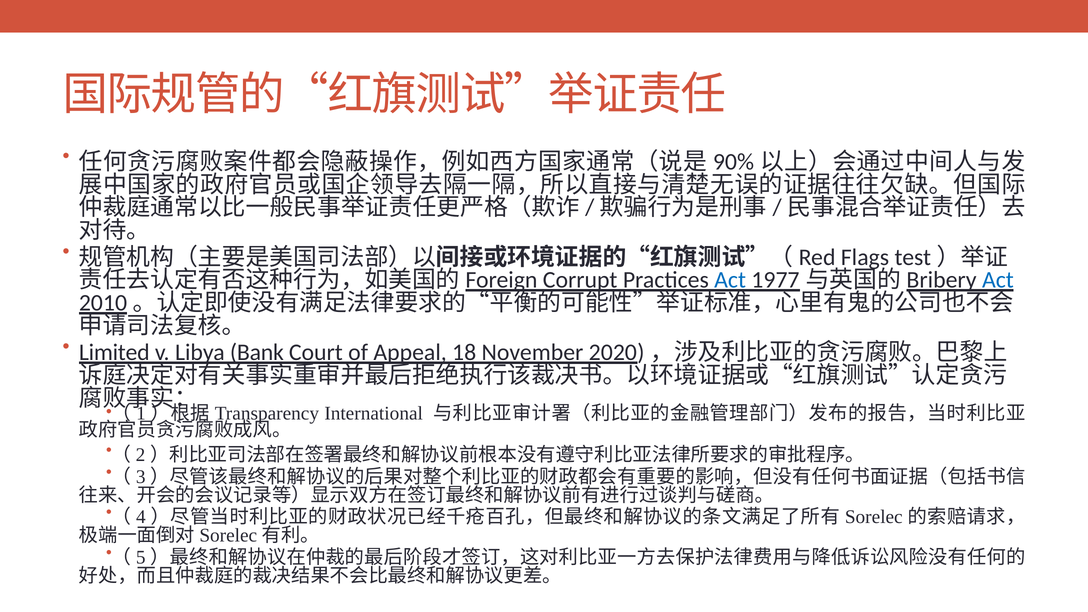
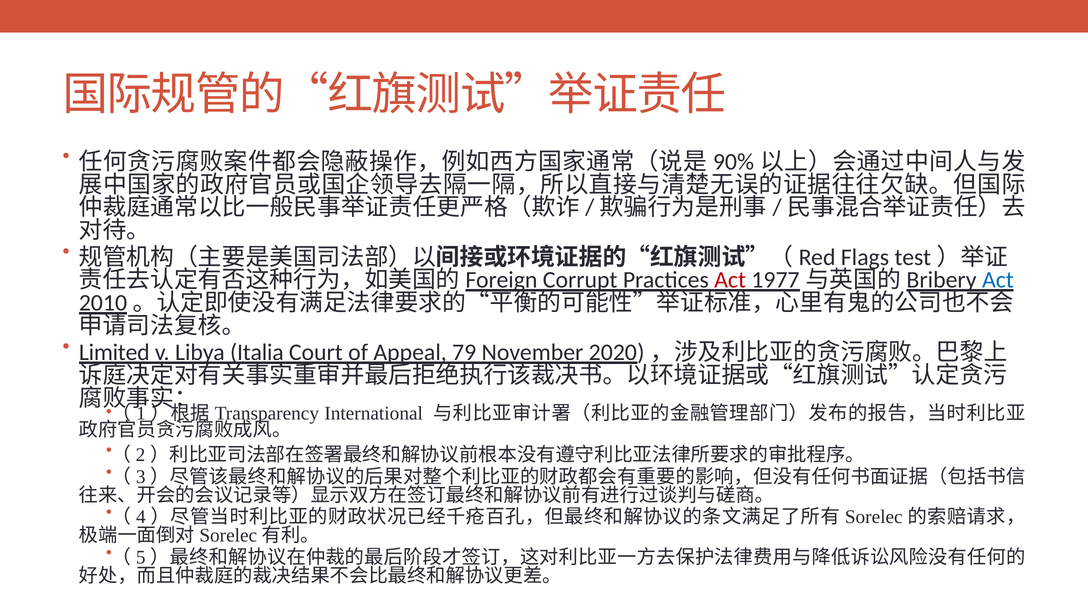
Act at (730, 280) colour: blue -> red
Bank: Bank -> Italia
18: 18 -> 79
